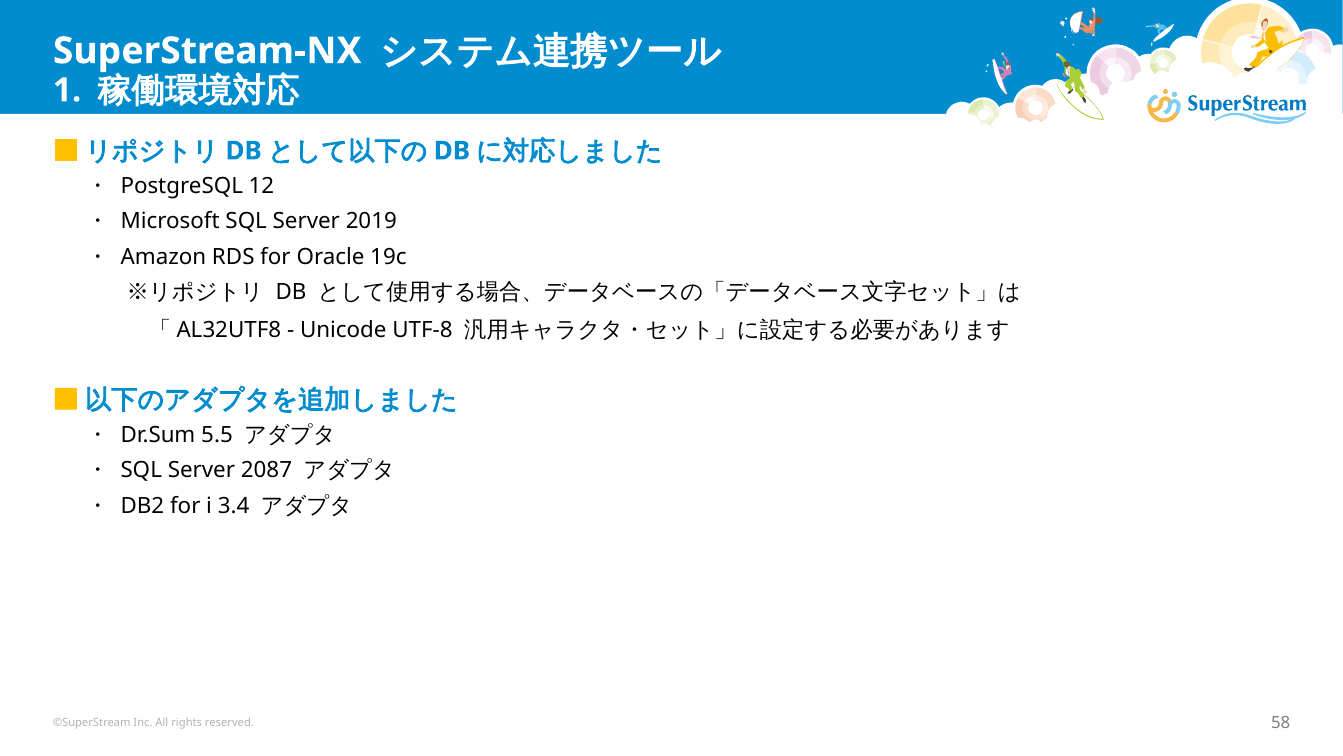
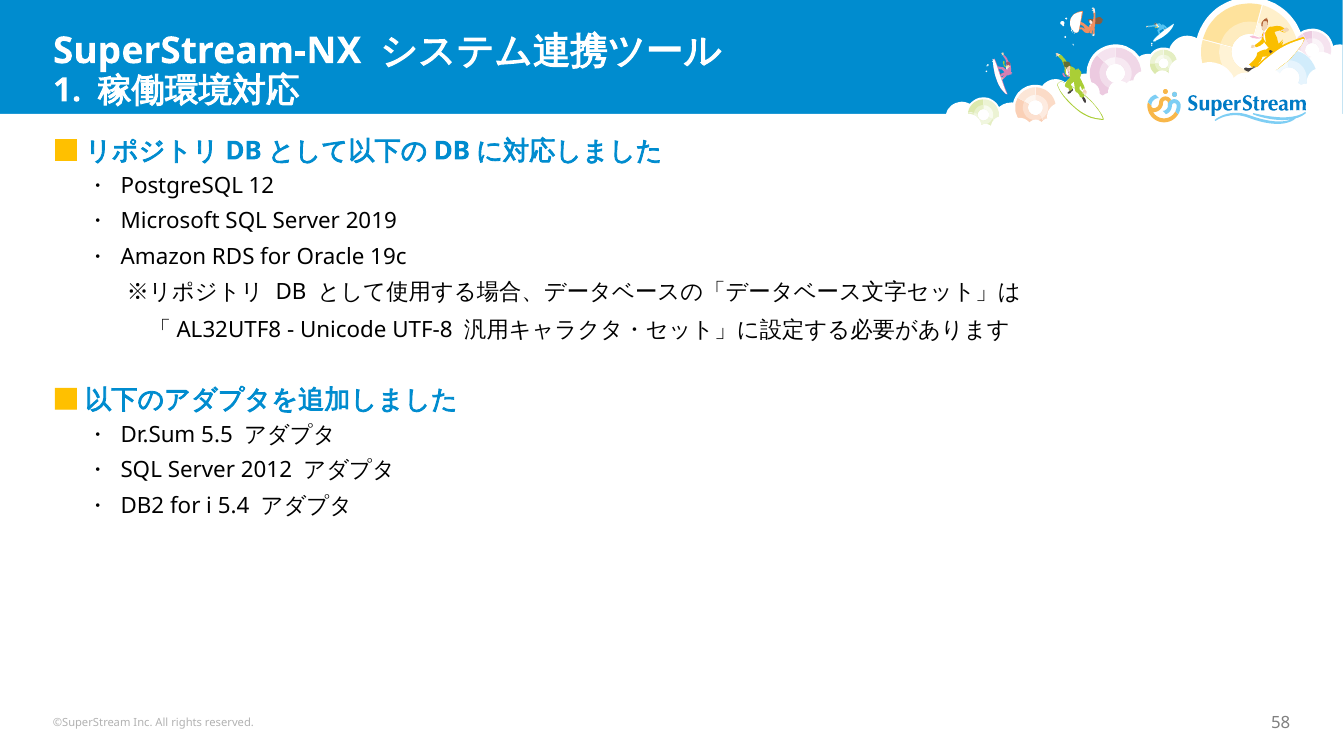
2087: 2087 -> 2012
3.4: 3.4 -> 5.4
